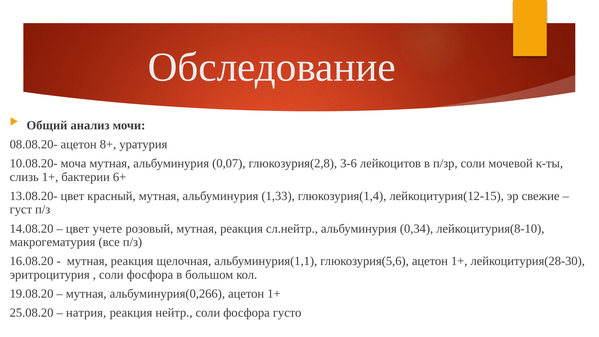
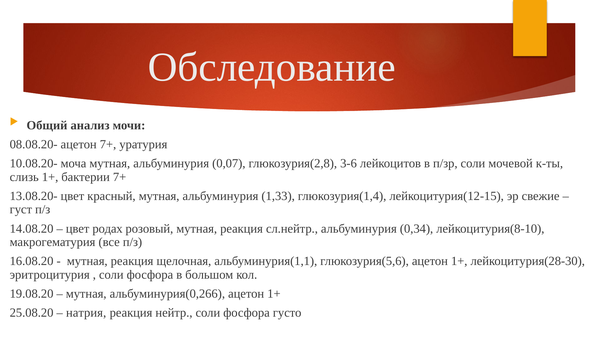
ацетон 8+: 8+ -> 7+
бактерии 6+: 6+ -> 7+
учете: учете -> родах
